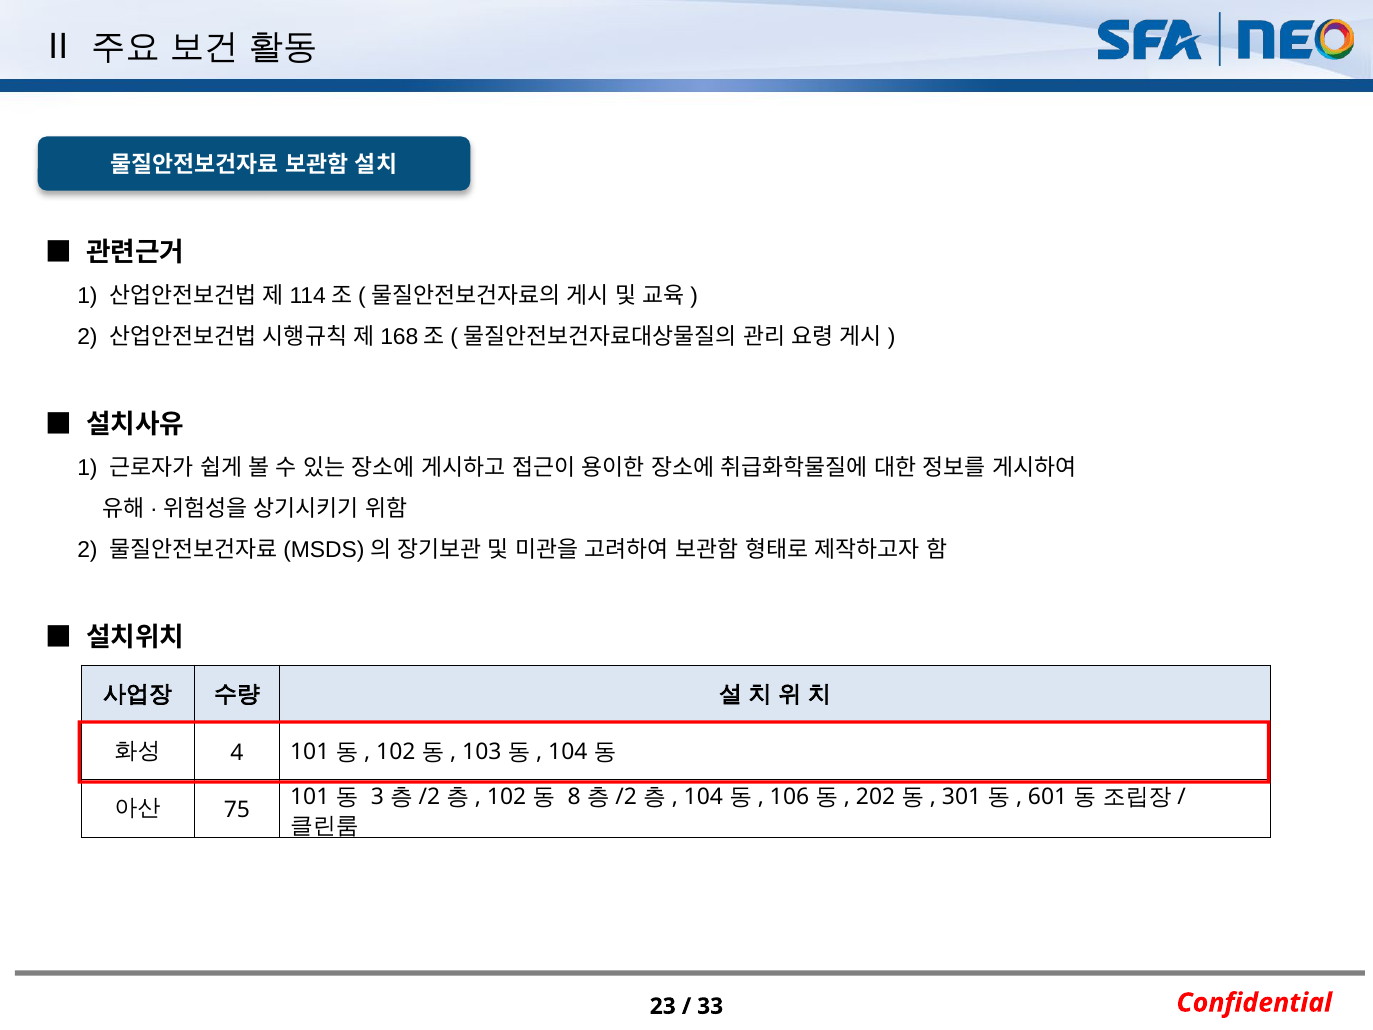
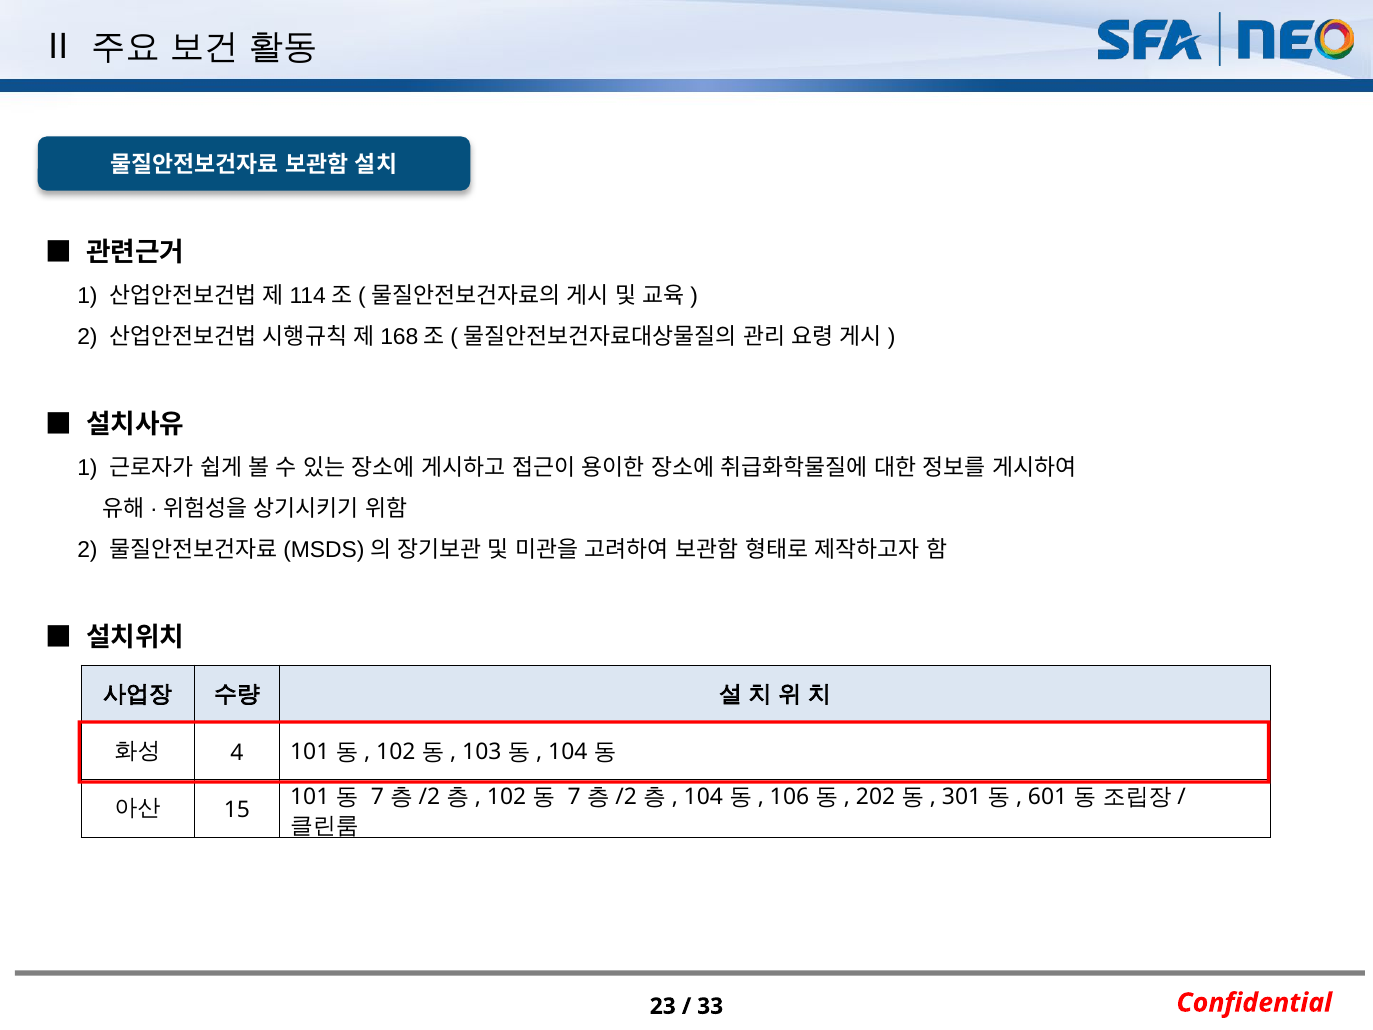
3 at (377, 796): 3 -> 7
8 at (574, 796): 8 -> 7
75: 75 -> 15
